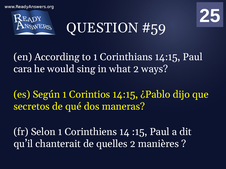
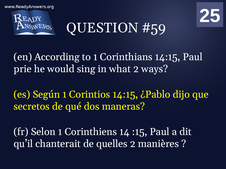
cara: cara -> prie
